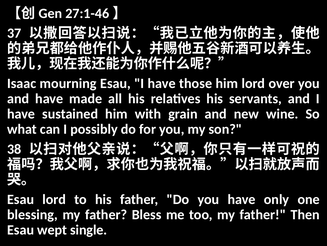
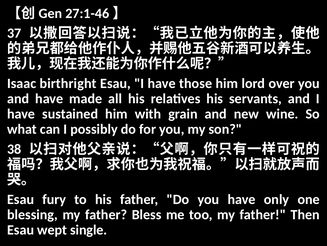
mourning: mourning -> birthright
Esau lord: lord -> fury
